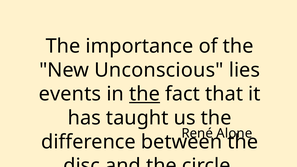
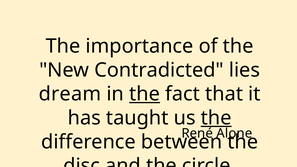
Unconscious: Unconscious -> Contradicted
events: events -> dream
the at (216, 118) underline: none -> present
